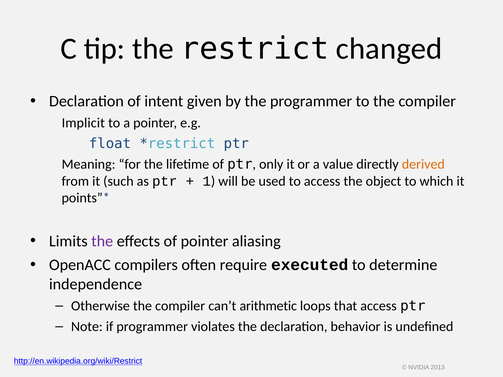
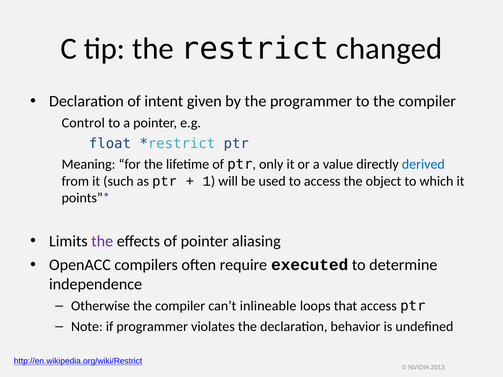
Implicit: Implicit -> Control
derived colour: orange -> blue
arithmetic: arithmetic -> inlineable
